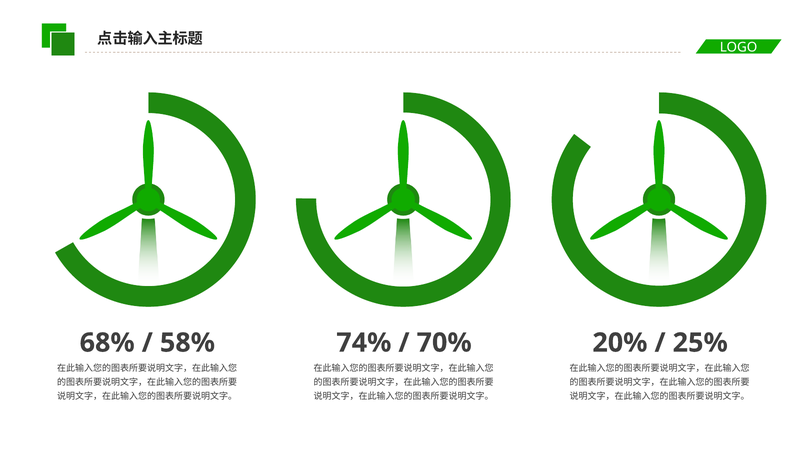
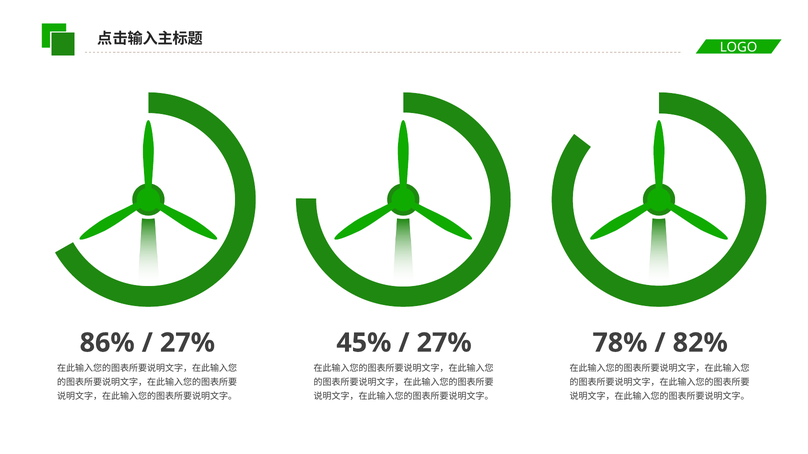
68%: 68% -> 86%
58% at (187, 343): 58% -> 27%
74%: 74% -> 45%
70% at (444, 343): 70% -> 27%
20%: 20% -> 78%
25%: 25% -> 82%
